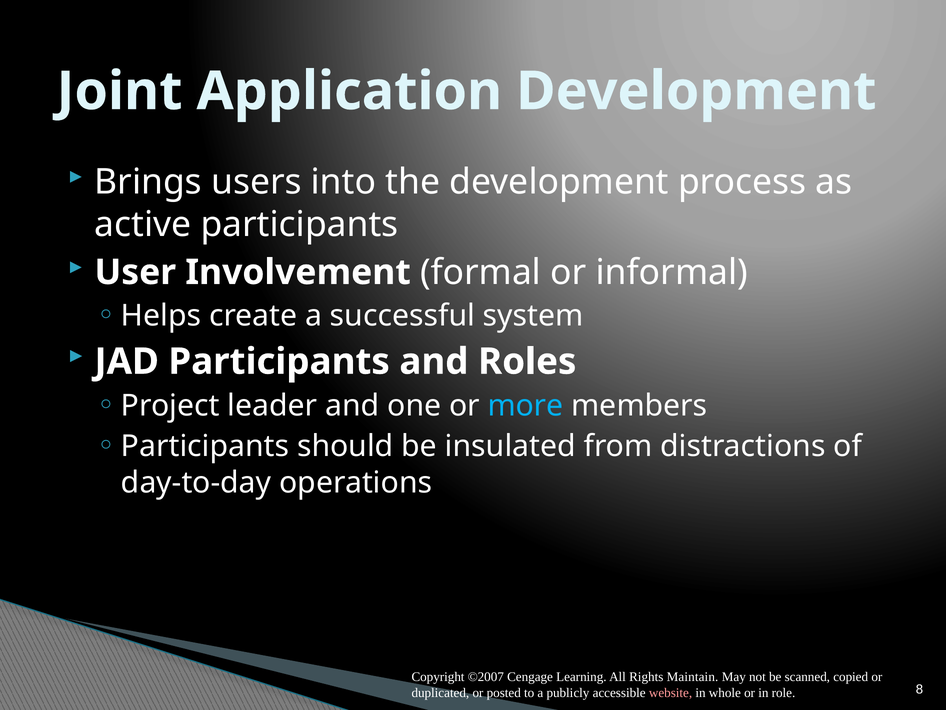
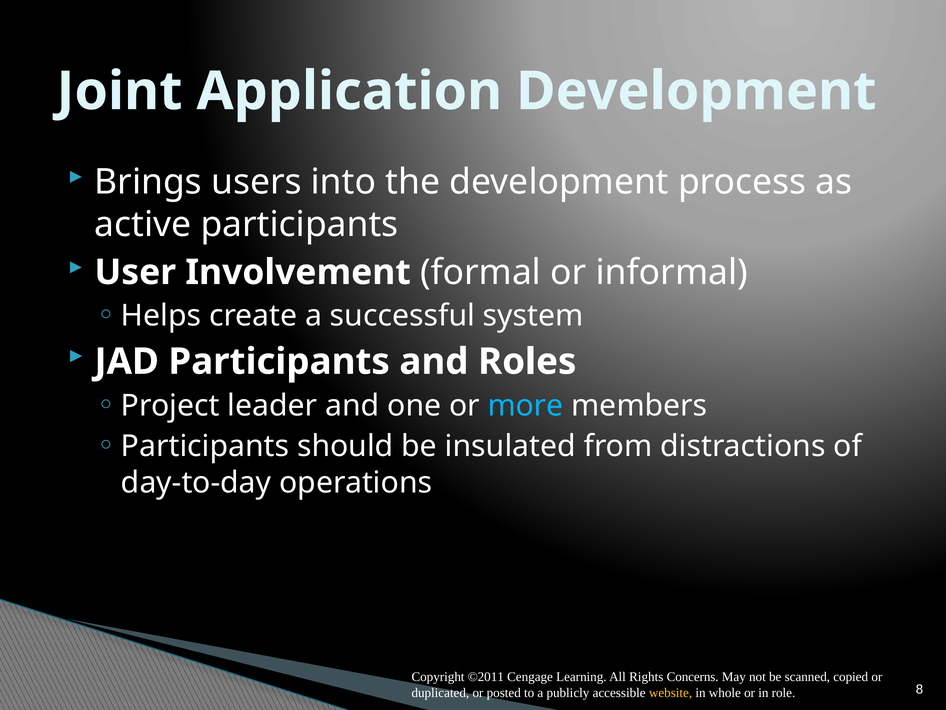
©2007: ©2007 -> ©2011
Maintain: Maintain -> Concerns
website colour: pink -> yellow
